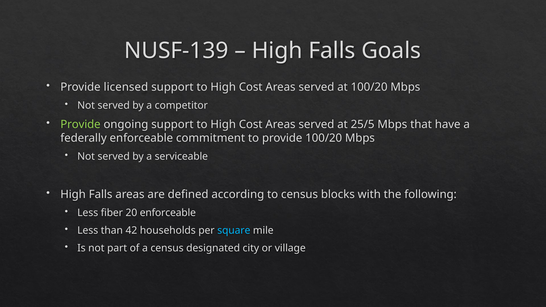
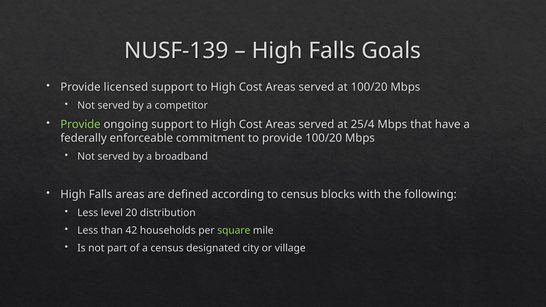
25/5: 25/5 -> 25/4
serviceable: serviceable -> broadband
fiber: fiber -> level
20 enforceable: enforceable -> distribution
square colour: light blue -> light green
